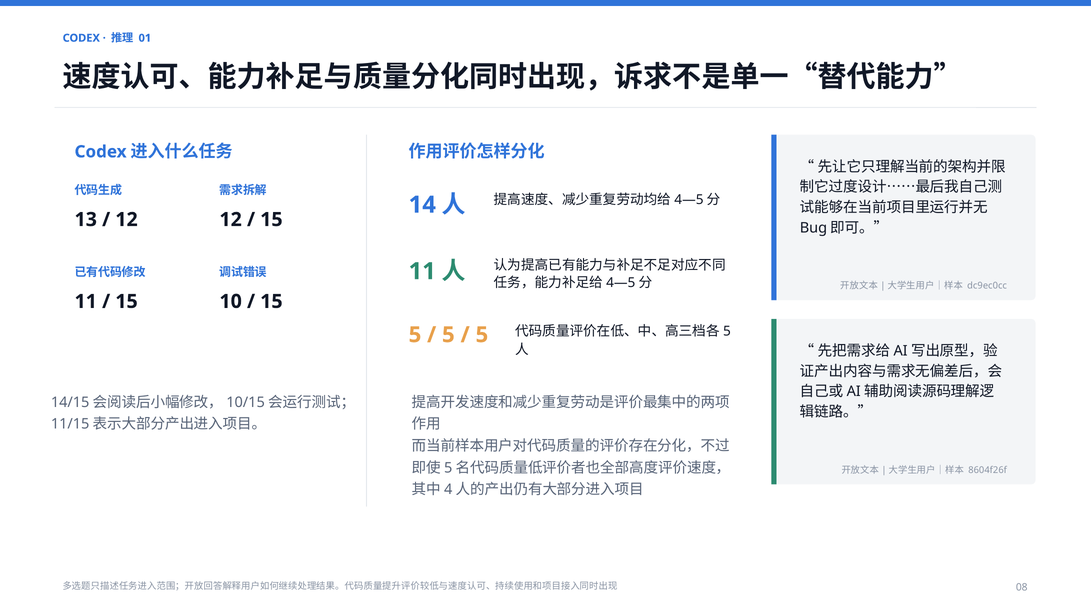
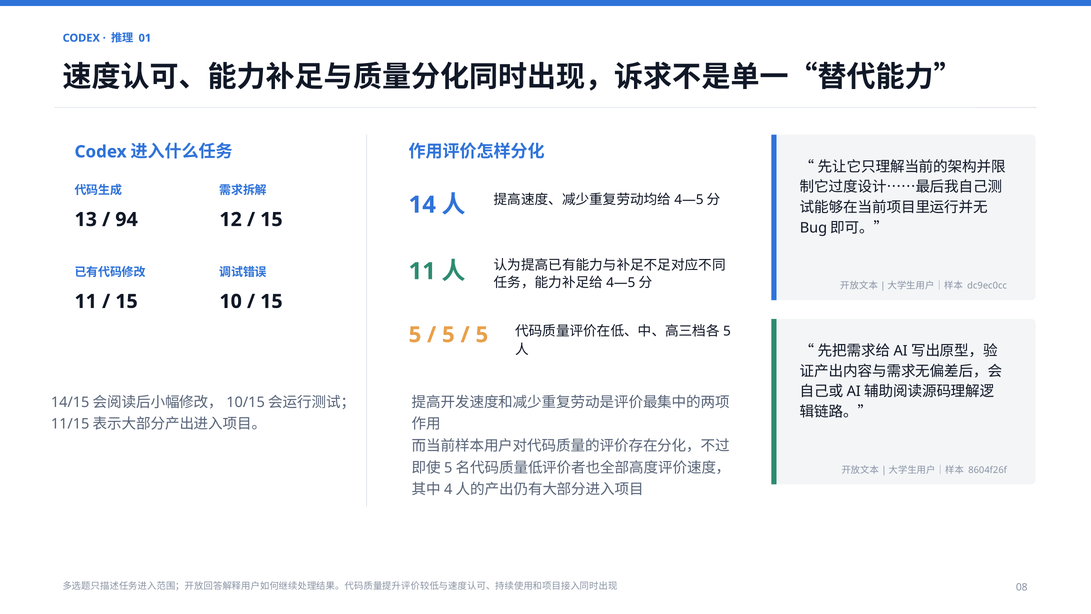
12 at (127, 219): 12 -> 94
